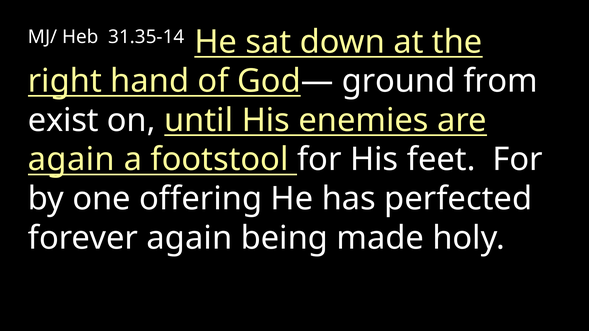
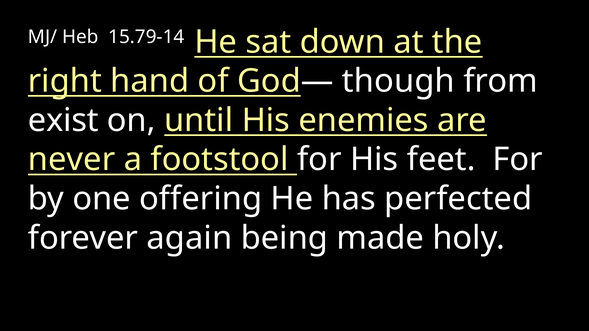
31.35-14: 31.35-14 -> 15.79-14
ground: ground -> though
again at (71, 160): again -> never
